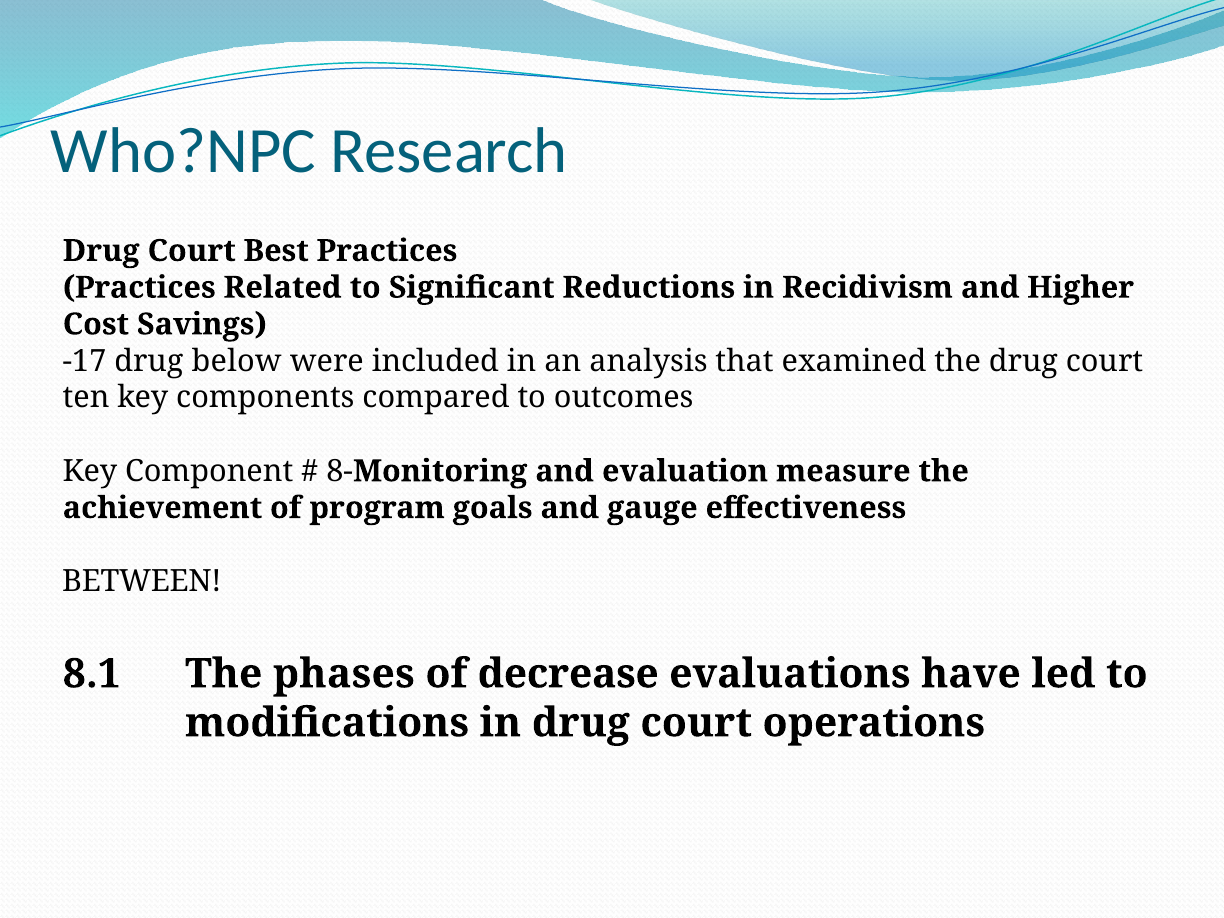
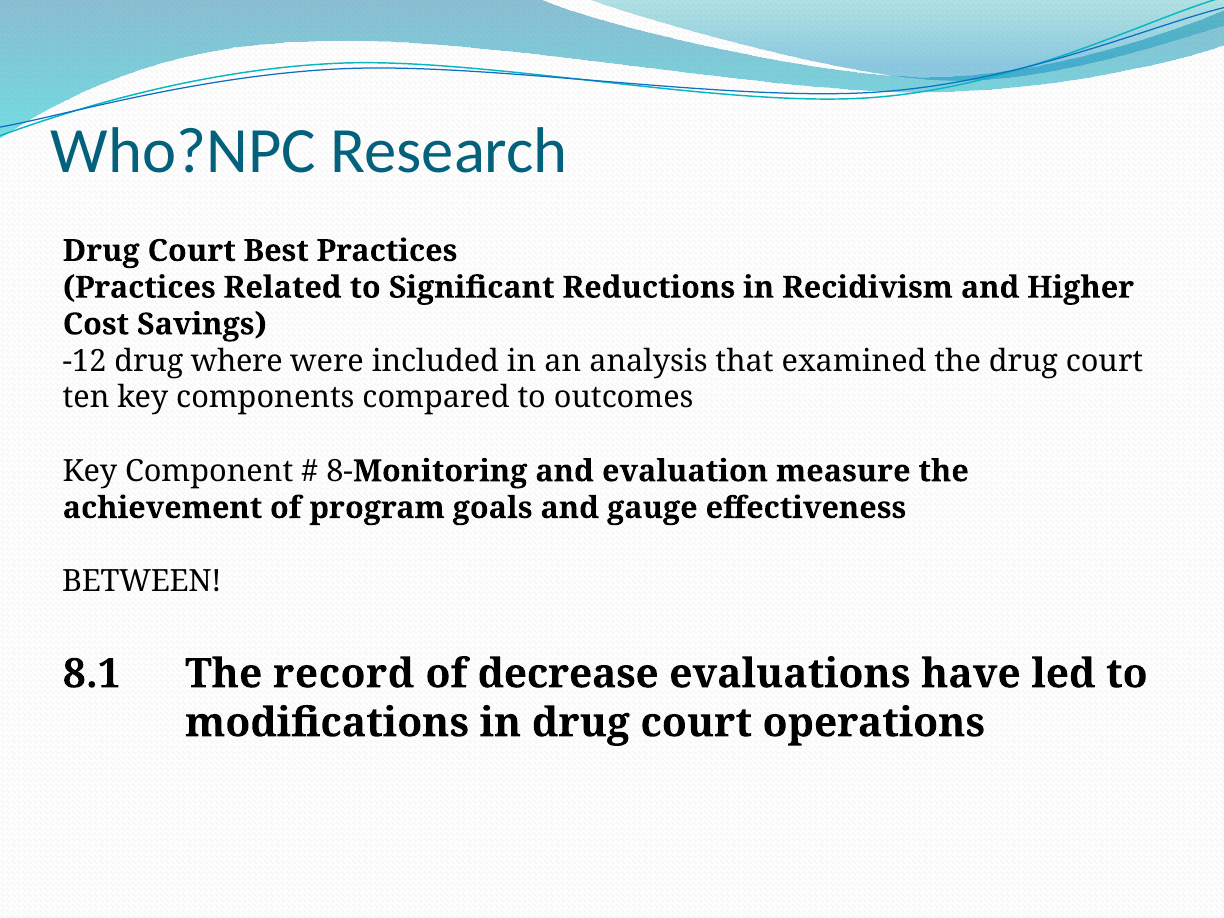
-17: -17 -> -12
below: below -> where
phases: phases -> record
